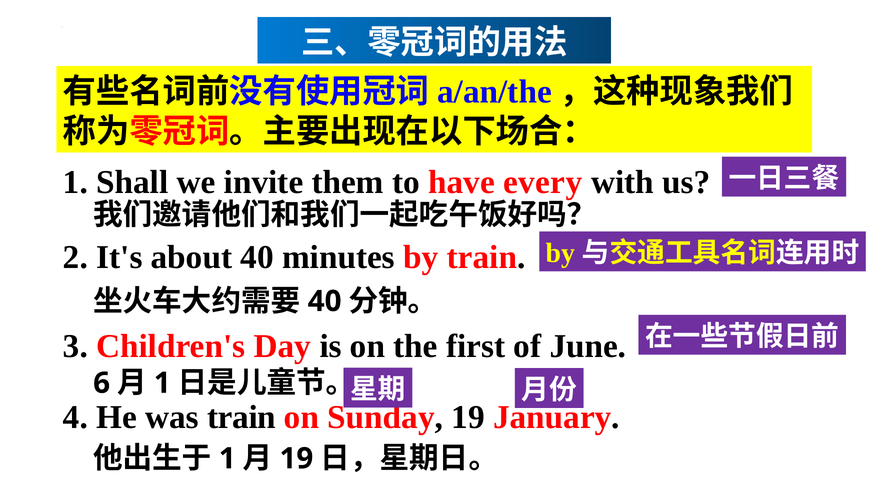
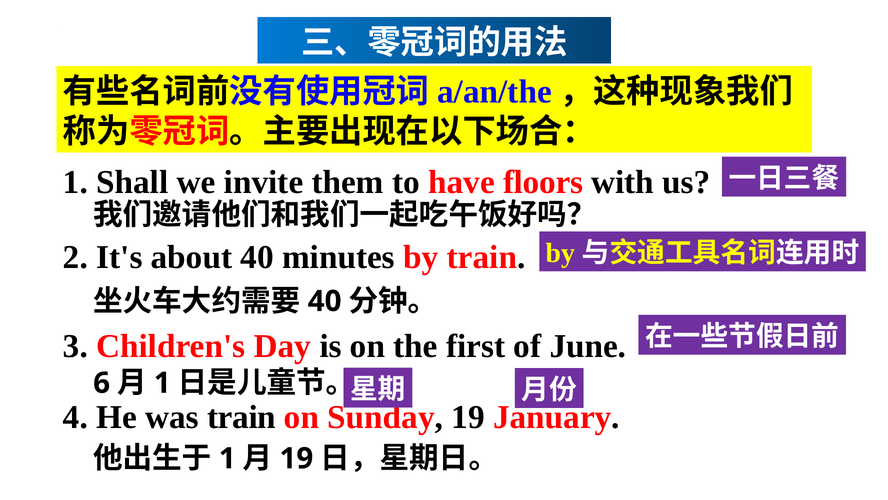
every: every -> floors
